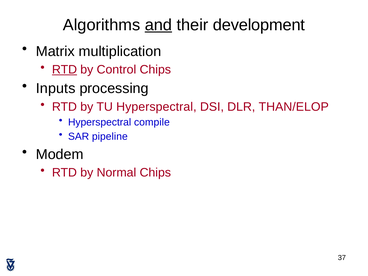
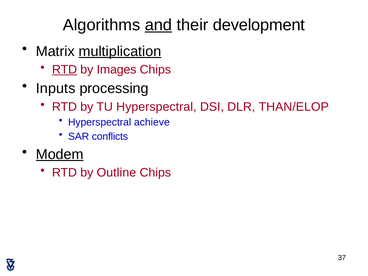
multiplication underline: none -> present
Control: Control -> Images
compile: compile -> achieve
pipeline: pipeline -> conflicts
Modem underline: none -> present
Normal: Normal -> Outline
